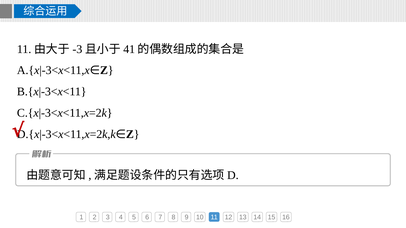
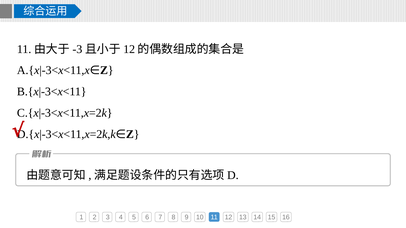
41 at (129, 49): 41 -> 12
